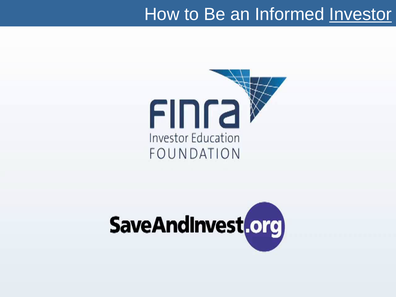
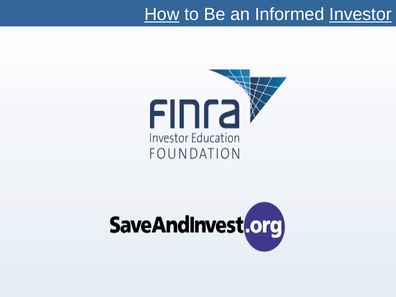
How at (162, 14) underline: none -> present
